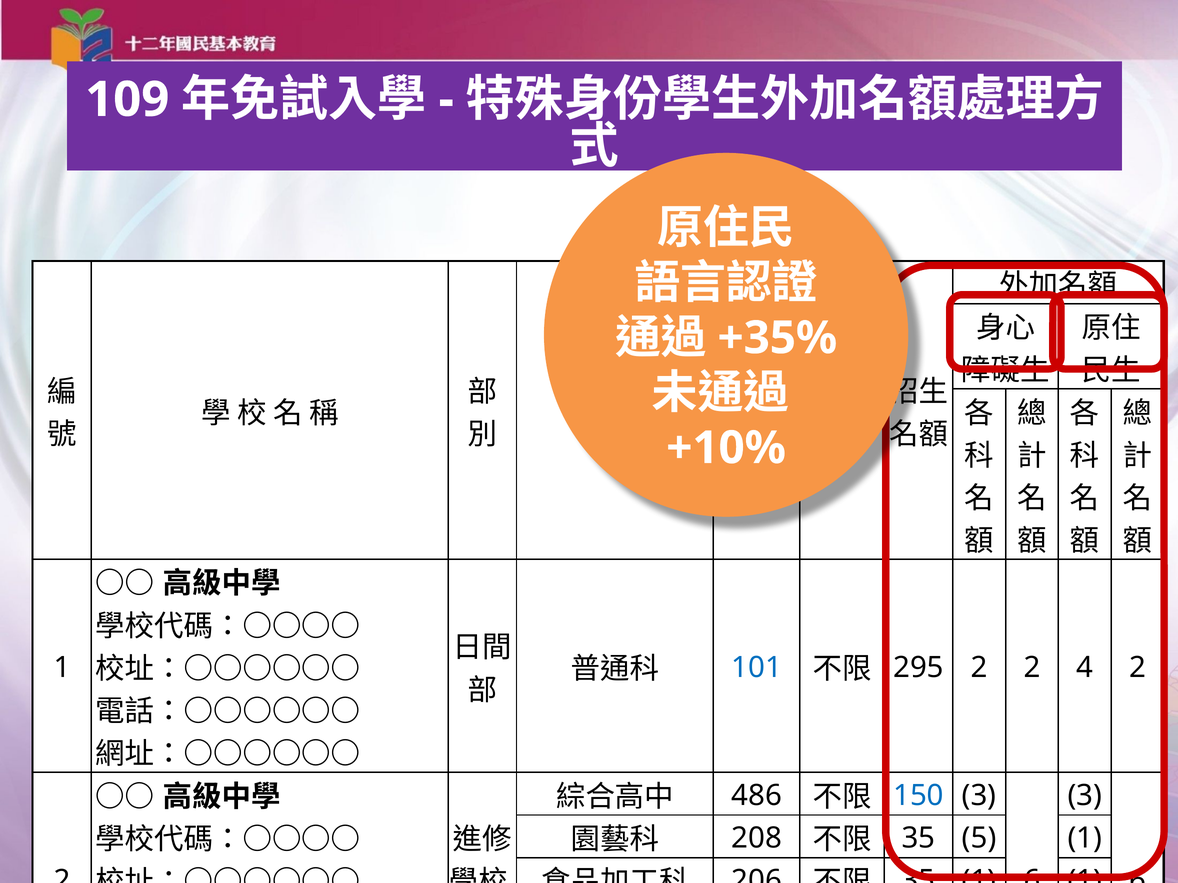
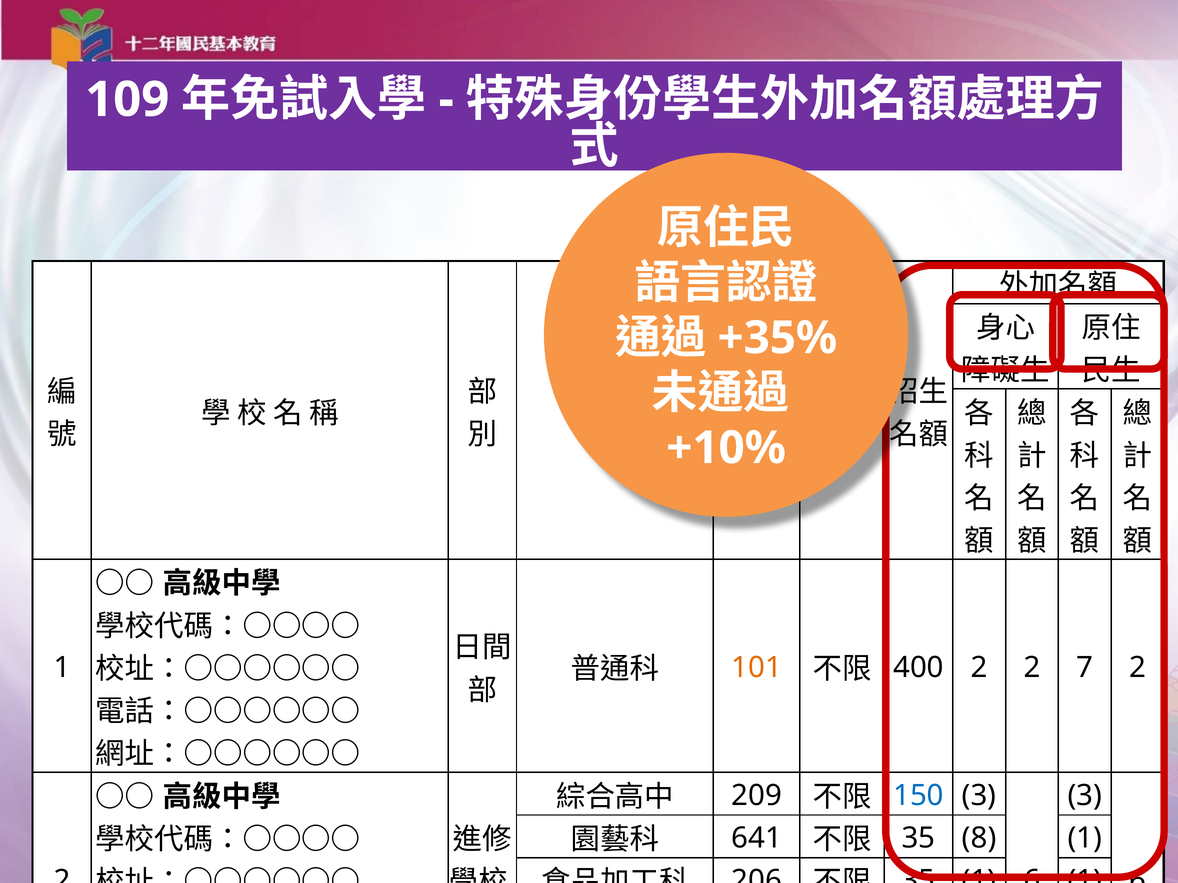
101 colour: blue -> orange
295: 295 -> 400
4: 4 -> 7
486: 486 -> 209
208: 208 -> 641
5: 5 -> 8
